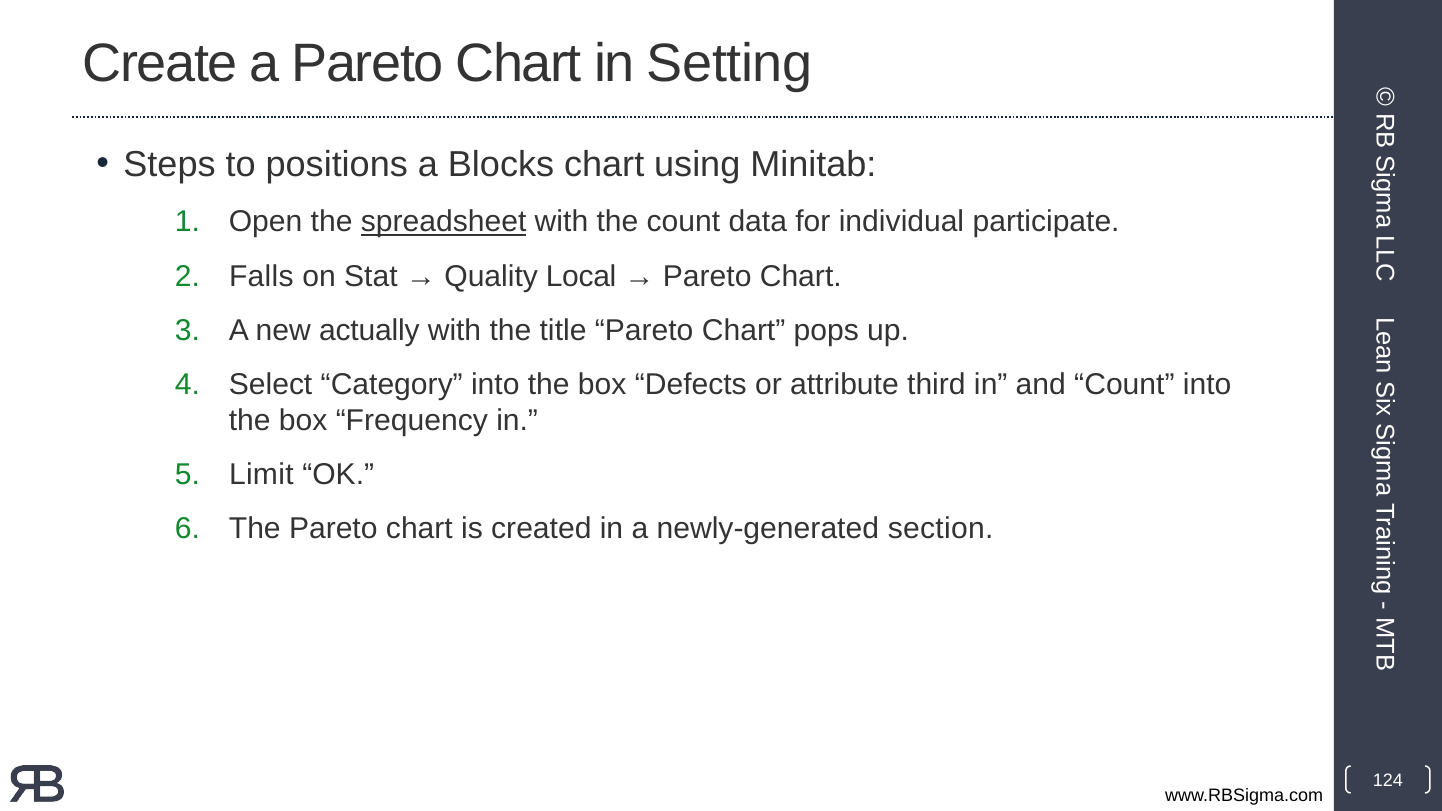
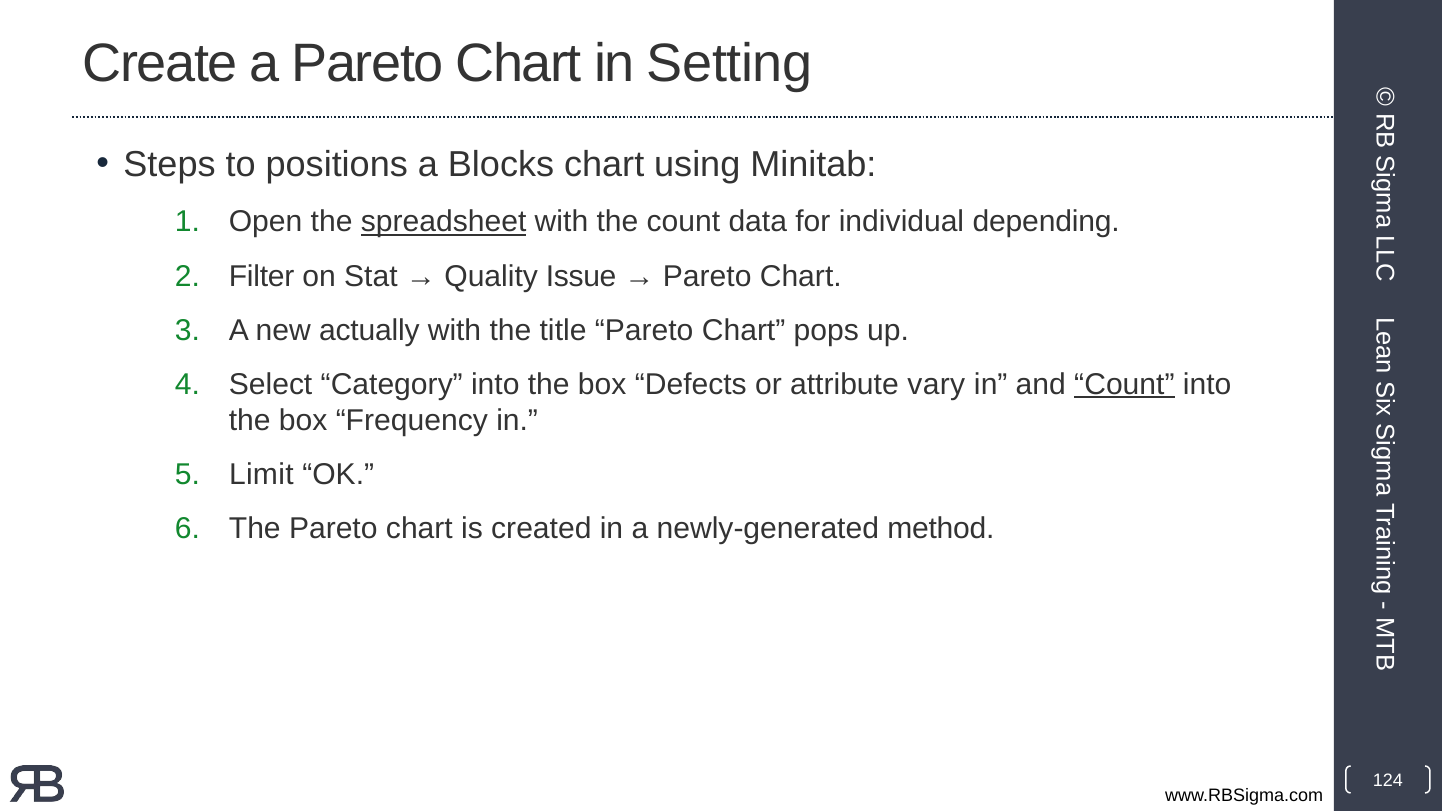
participate: participate -> depending
Falls: Falls -> Filter
Local: Local -> Issue
third: third -> vary
Count at (1124, 384) underline: none -> present
section: section -> method
